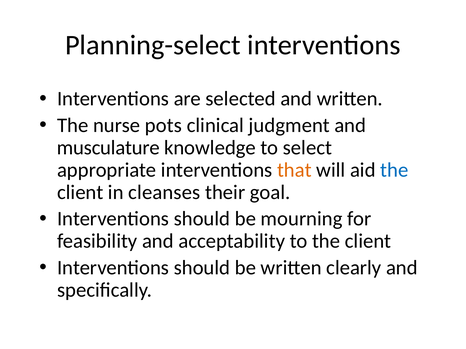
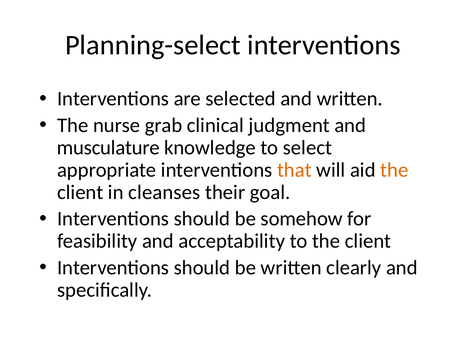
pots: pots -> grab
the at (394, 170) colour: blue -> orange
mourning: mourning -> somehow
